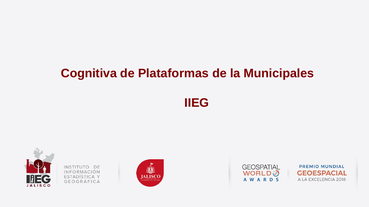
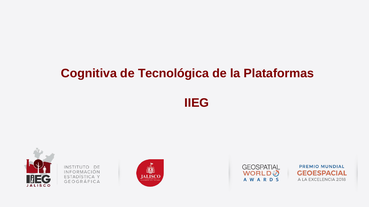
Plataformas: Plataformas -> Tecnológica
Municipales: Municipales -> Plataformas
